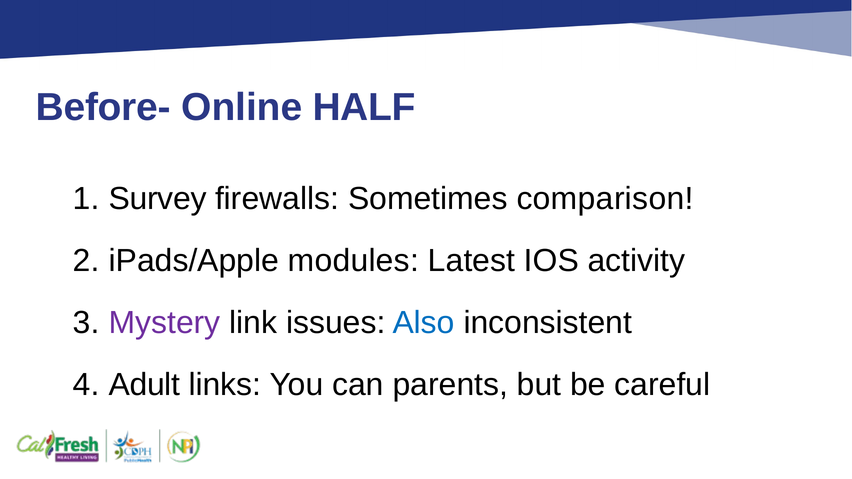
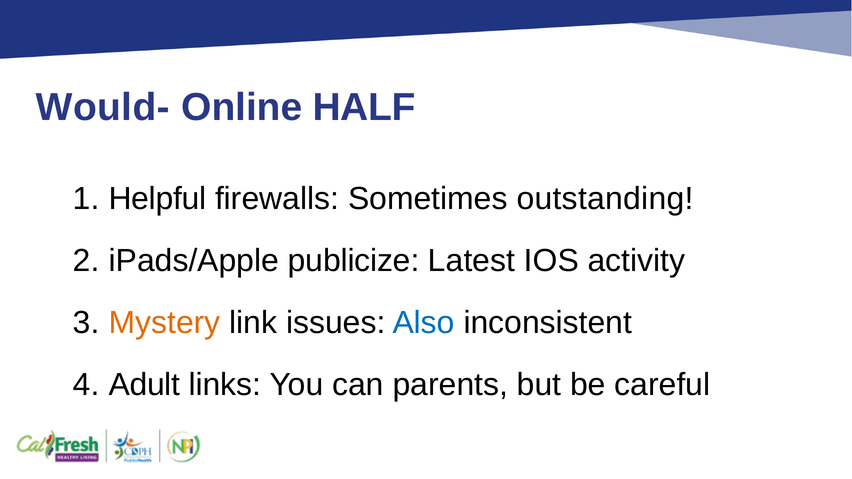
Before-: Before- -> Would-
Survey: Survey -> Helpful
comparison: comparison -> outstanding
modules: modules -> publicize
Mystery colour: purple -> orange
